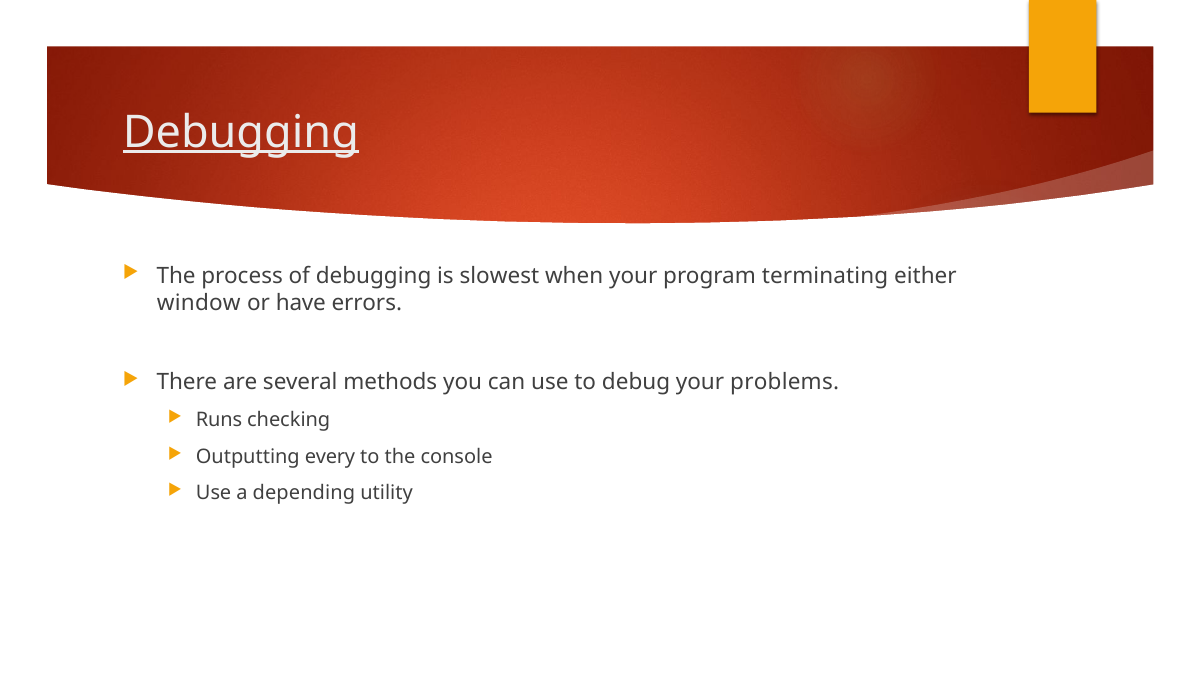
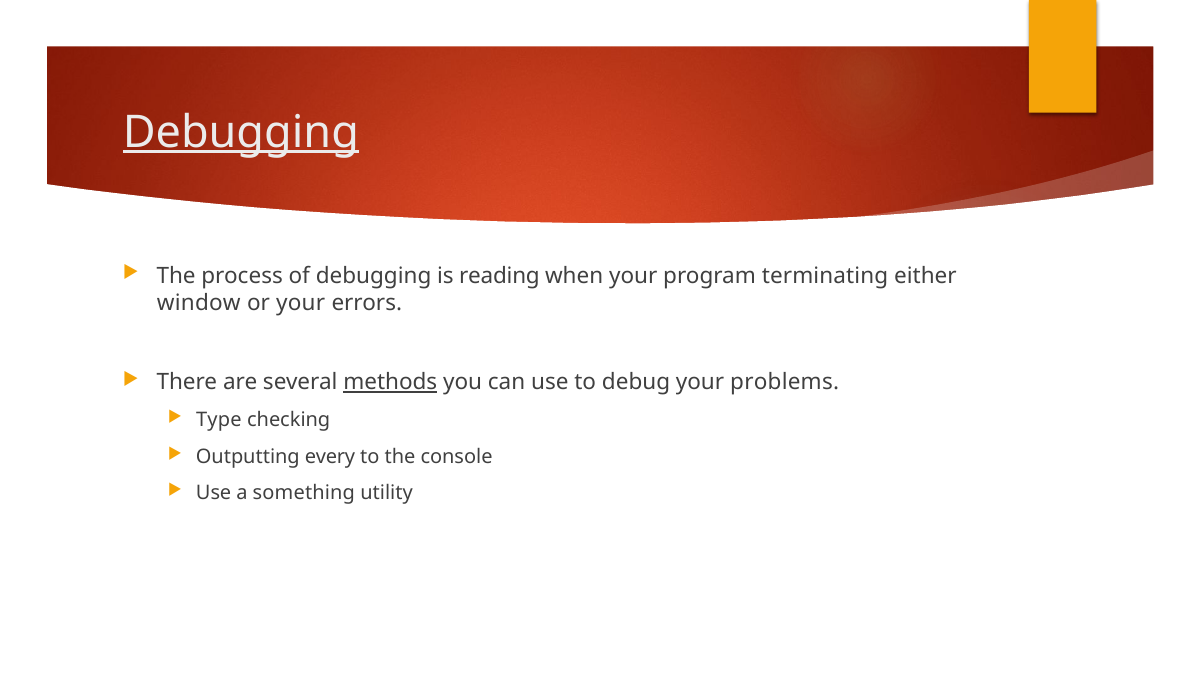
slowest: slowest -> reading
or have: have -> your
methods underline: none -> present
Runs: Runs -> Type
depending: depending -> something
